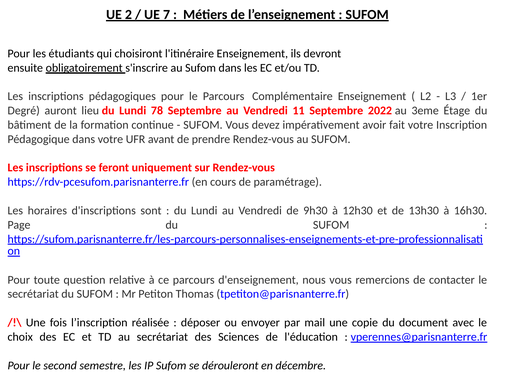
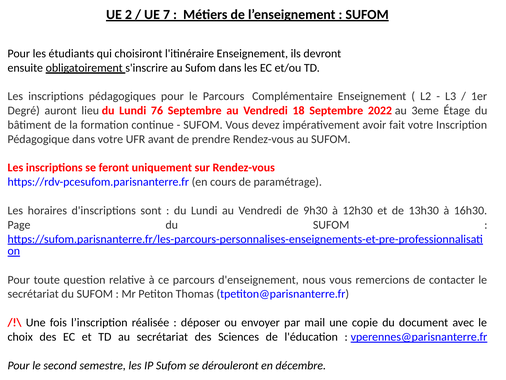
78: 78 -> 76
11: 11 -> 18
